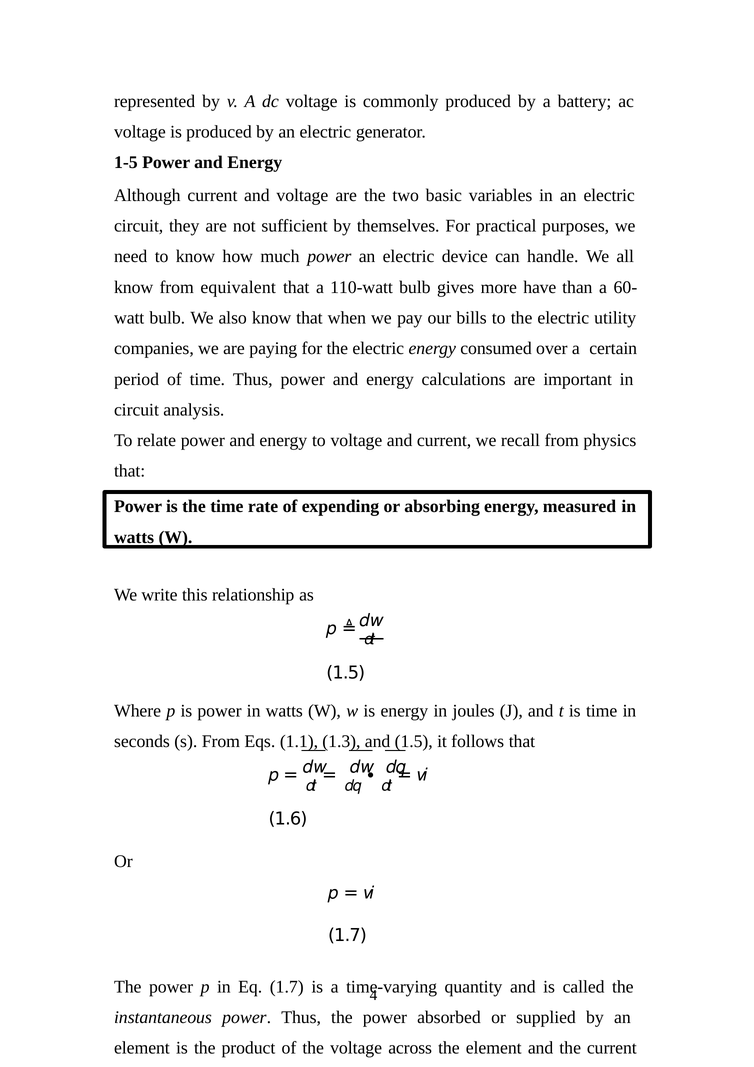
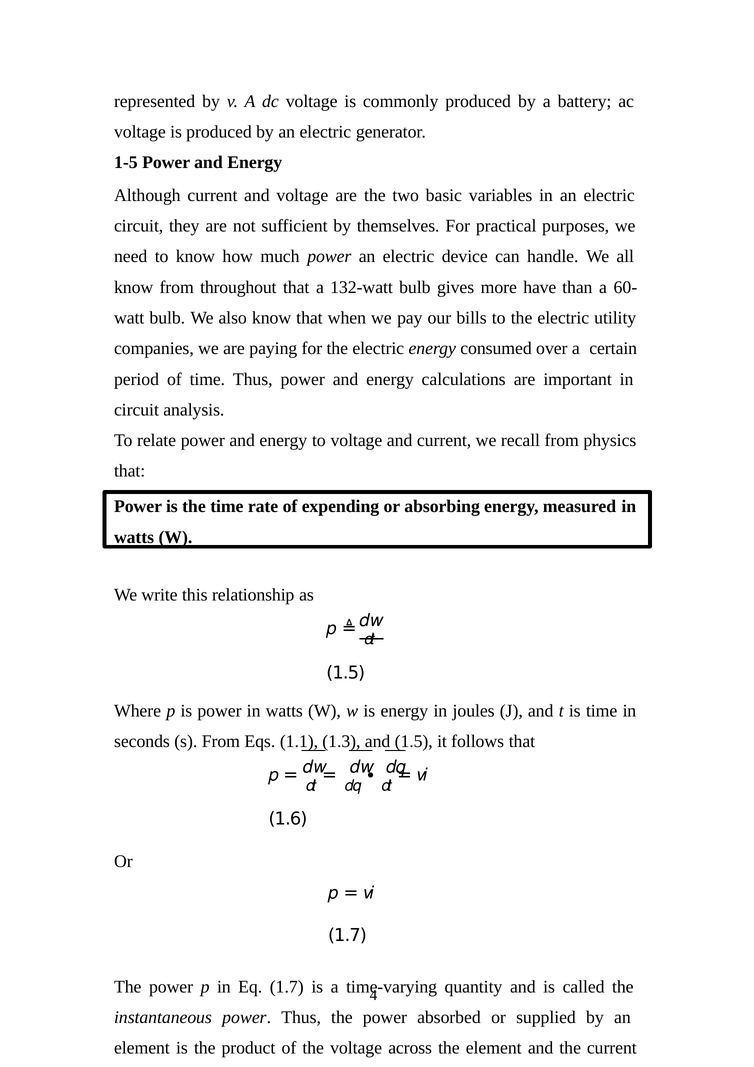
equivalent: equivalent -> throughout
110-watt: 110-watt -> 132-watt
